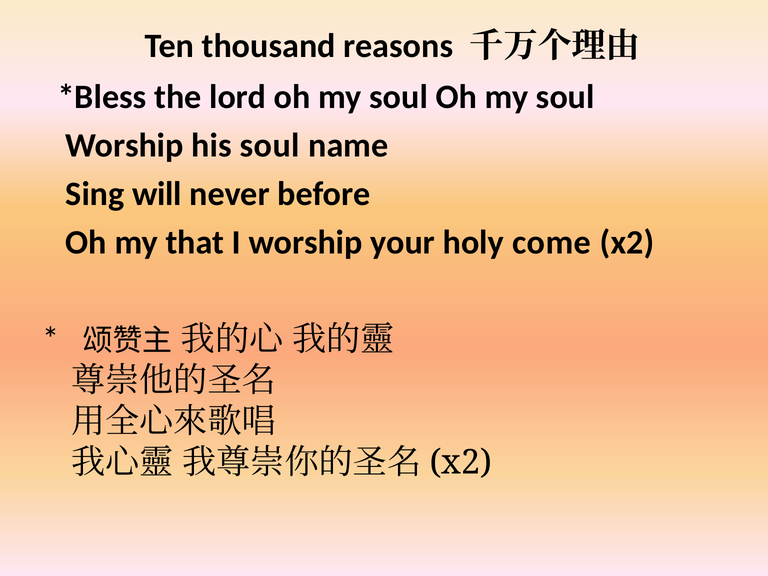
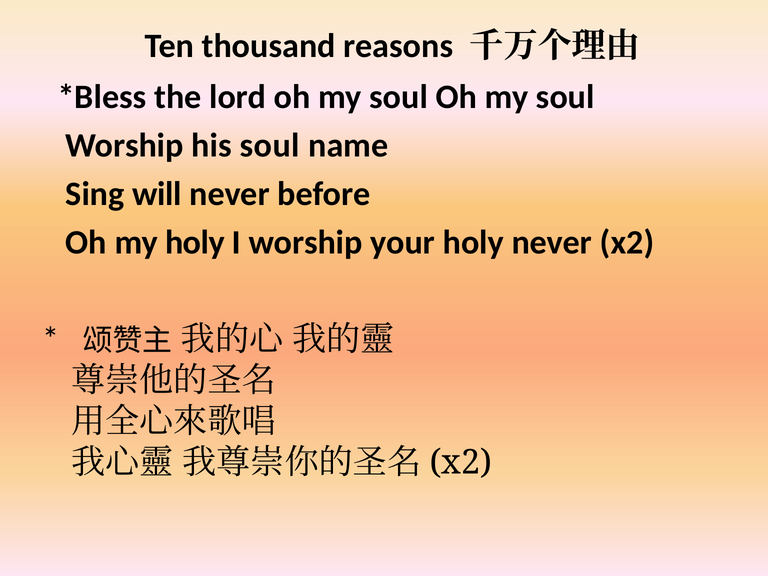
my that: that -> holy
holy come: come -> never
